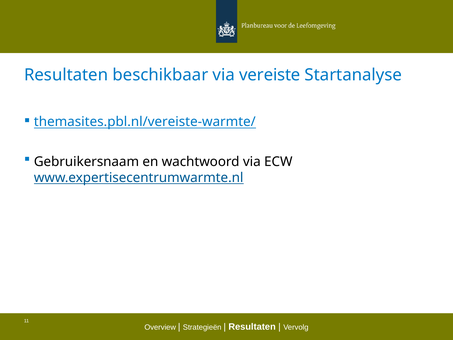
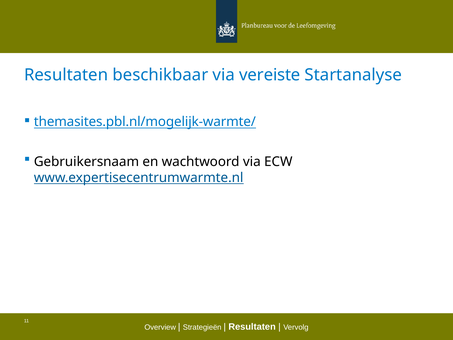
themasites.pbl.nl/vereiste-warmte/: themasites.pbl.nl/vereiste-warmte/ -> themasites.pbl.nl/mogelijk-warmte/
